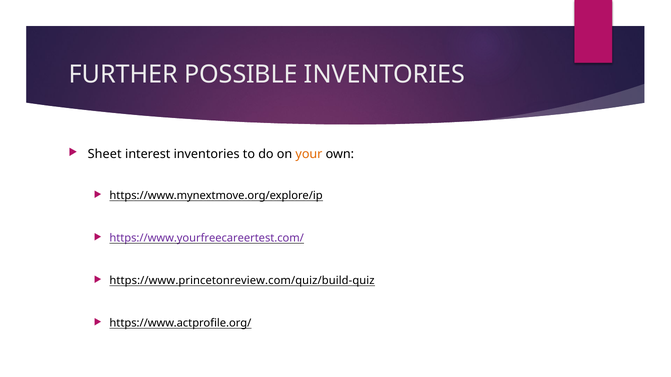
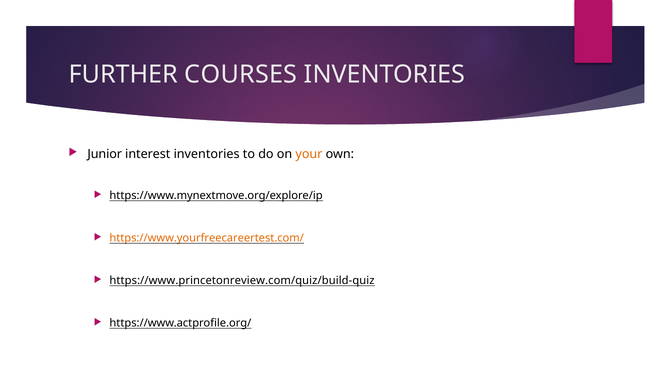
POSSIBLE: POSSIBLE -> COURSES
Sheet: Sheet -> Junior
https://www.yourfreecareertest.com/ colour: purple -> orange
